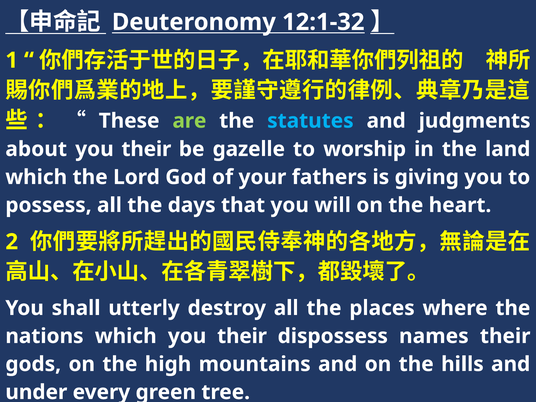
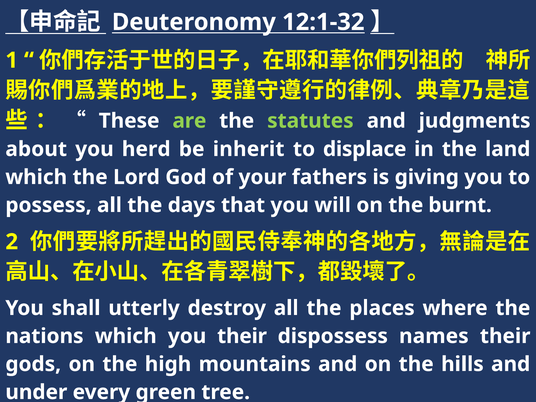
statutes colour: light blue -> light green
their at (146, 149): their -> herd
gazelle: gazelle -> inherit
worship: worship -> displace
heart: heart -> burnt
